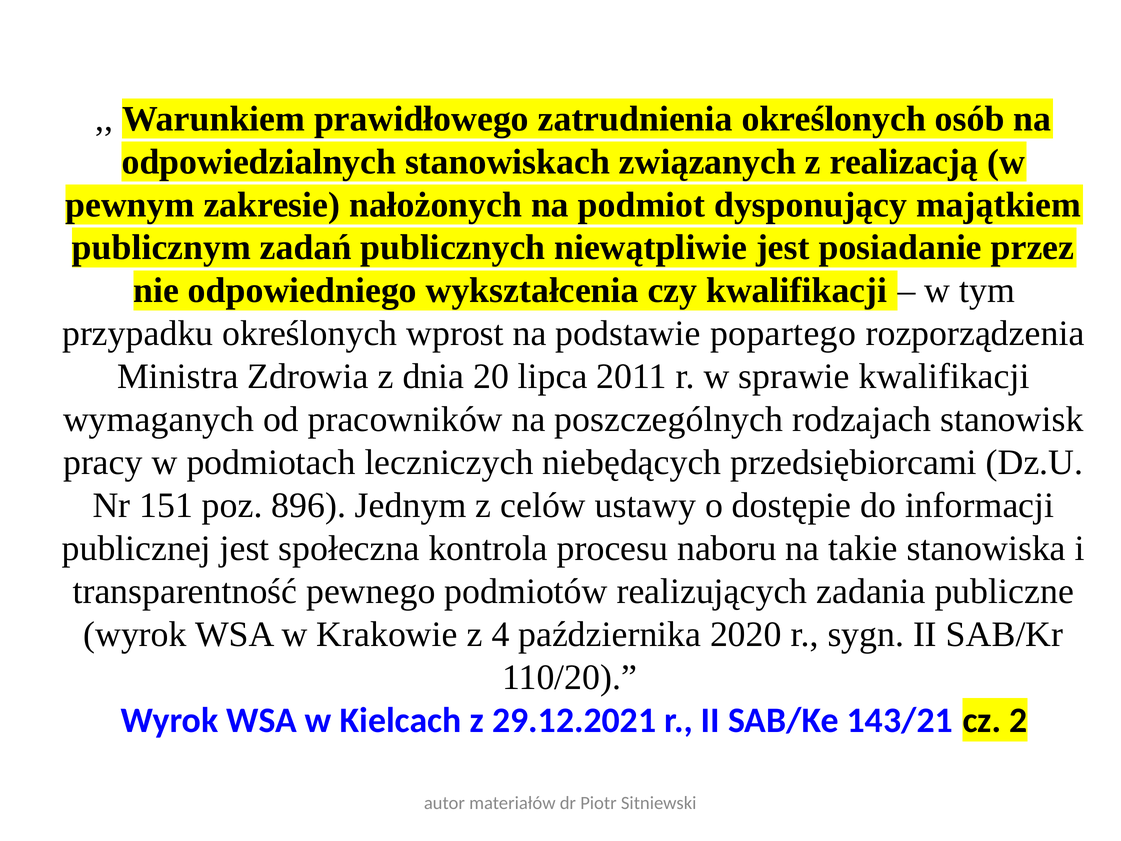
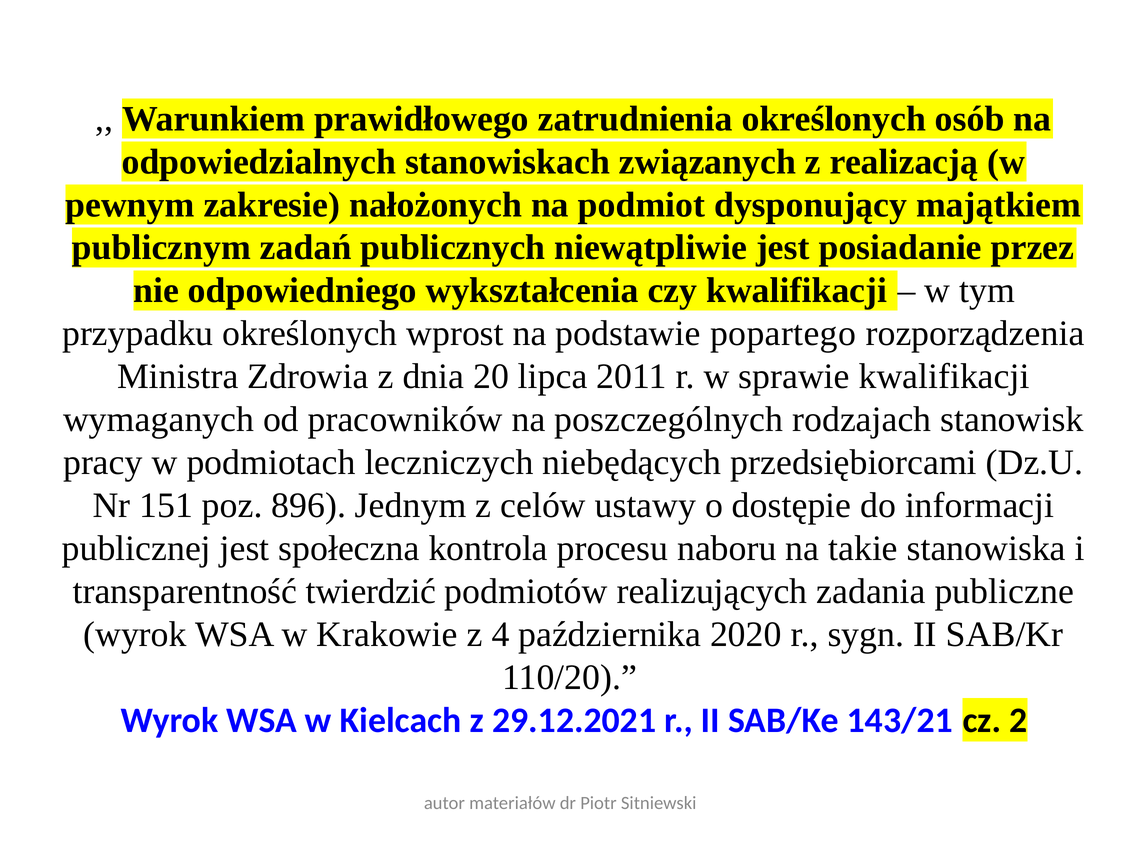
pewnego: pewnego -> twierdzić
